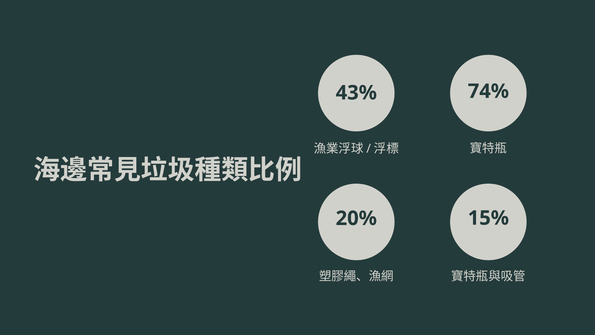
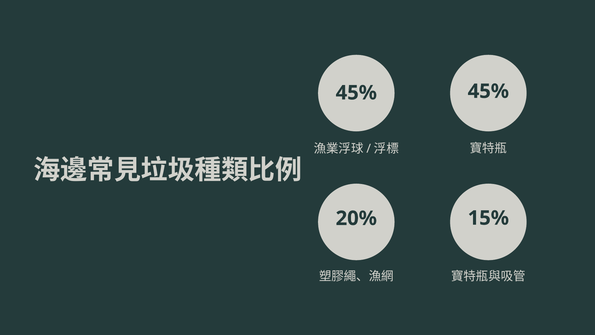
74% at (488, 91): 74% -> 45%
43% at (356, 93): 43% -> 45%
